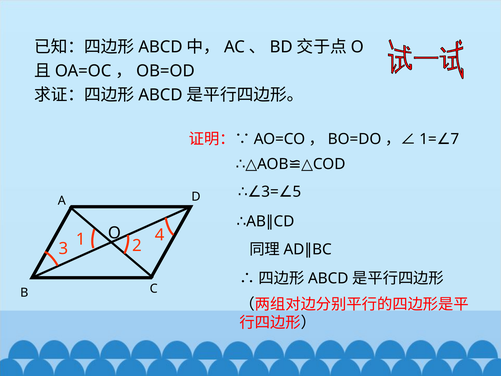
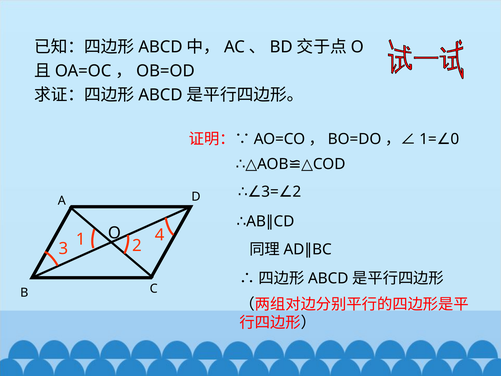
7: 7 -> 0
5 at (297, 192): 5 -> 2
